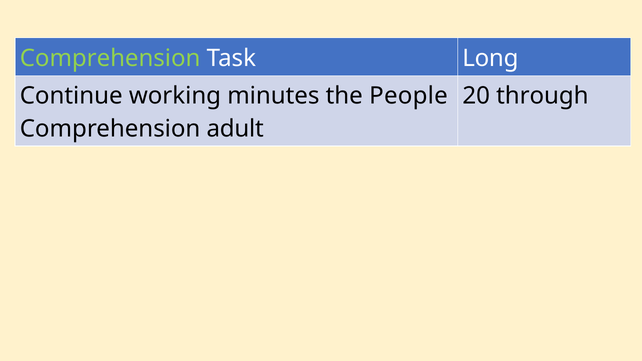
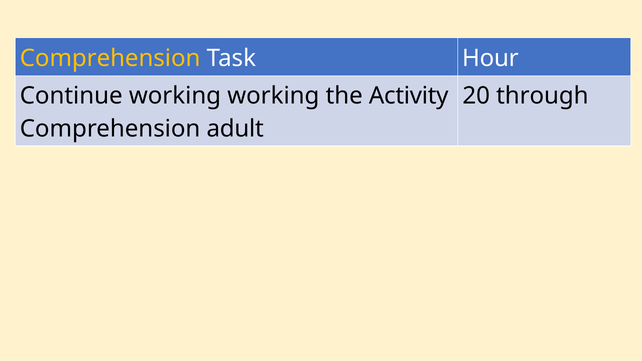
Comprehension at (110, 58) colour: light green -> yellow
Long: Long -> Hour
working minutes: minutes -> working
People: People -> Activity
